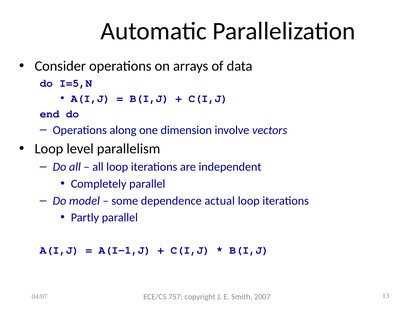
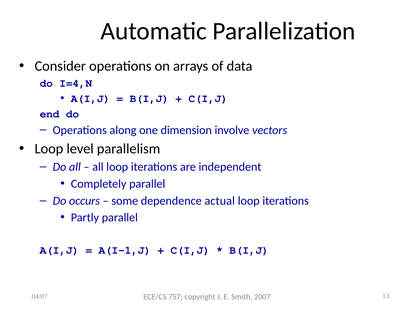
I=5,N: I=5,N -> I=4,N
model: model -> occurs
